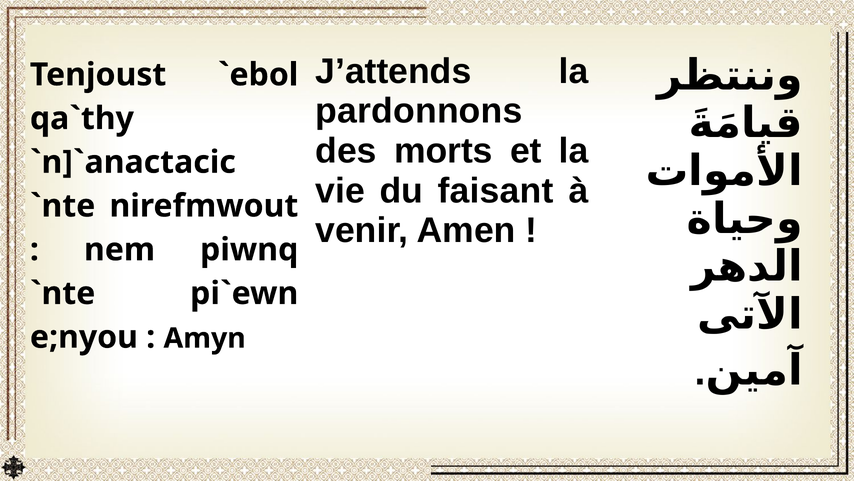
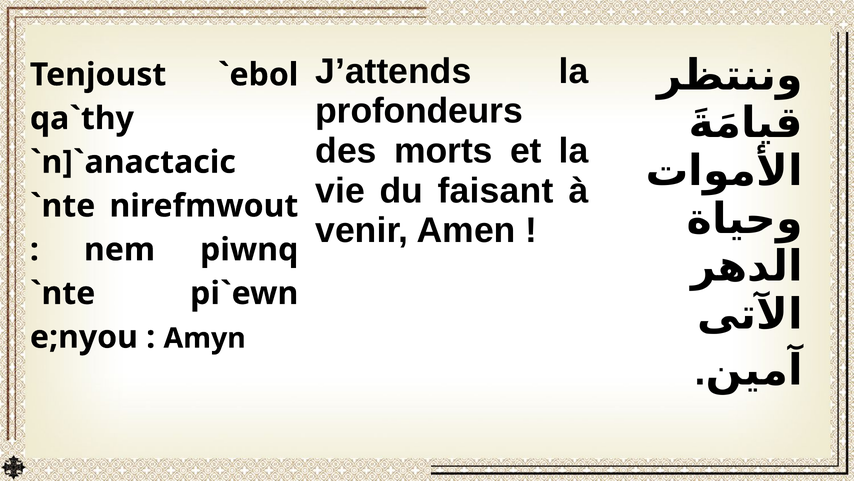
pardonnons: pardonnons -> profondeurs
